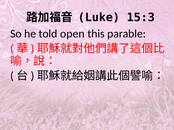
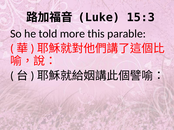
open: open -> more
